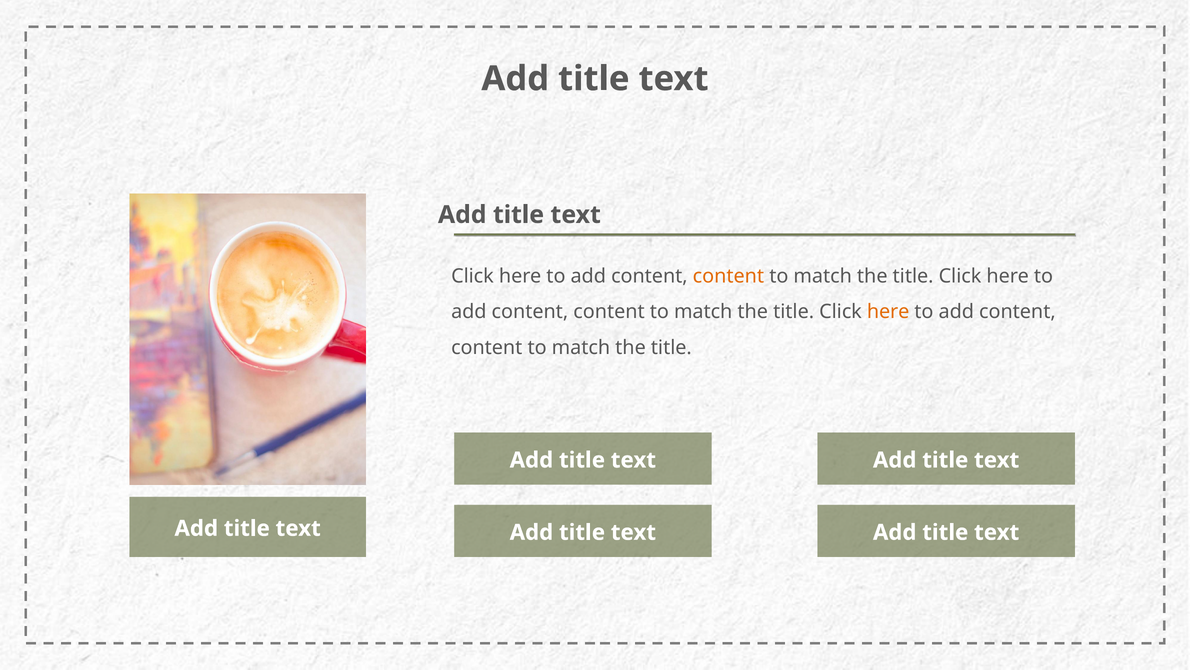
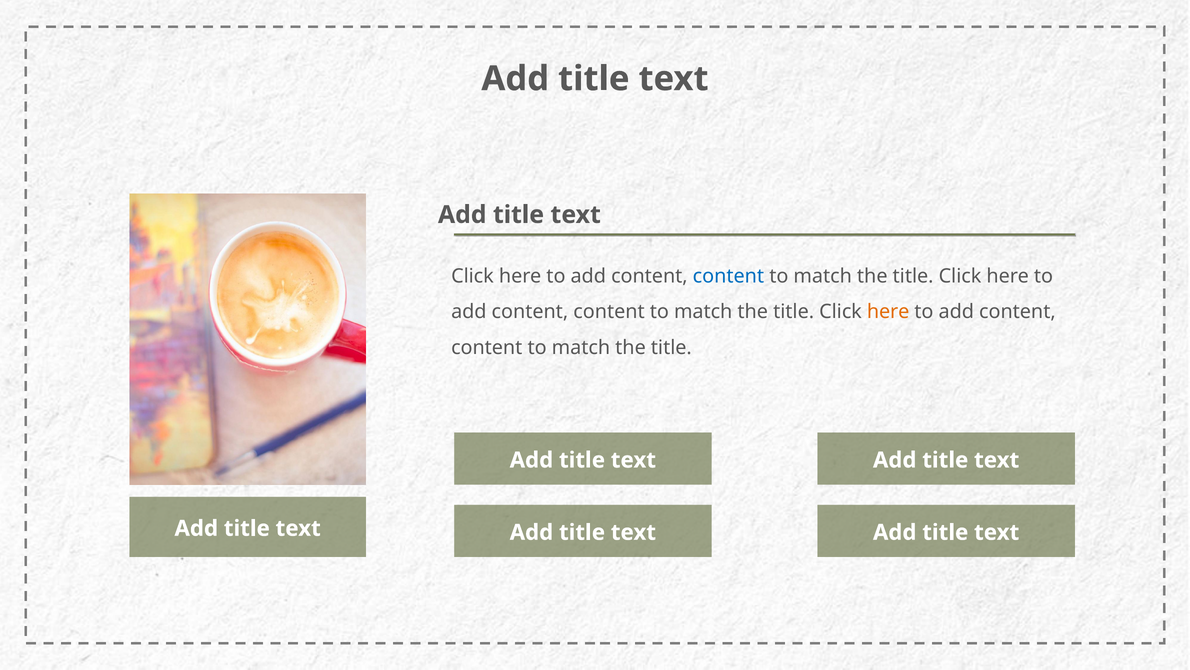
content at (728, 276) colour: orange -> blue
